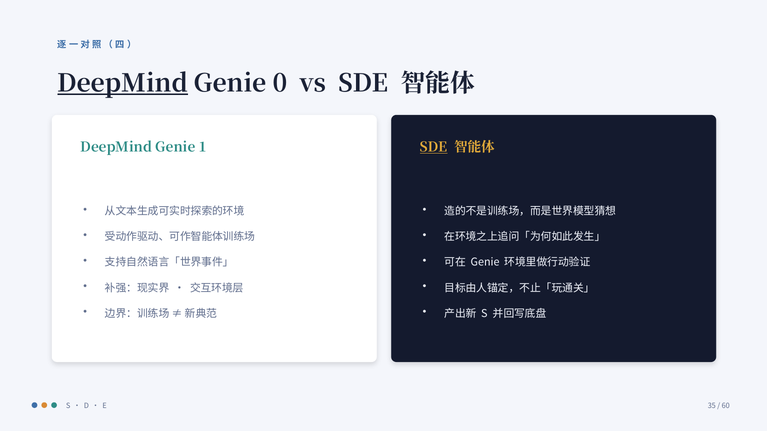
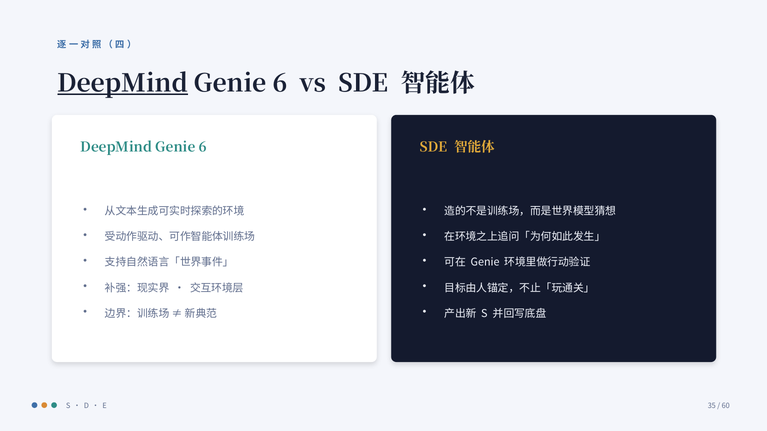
0 at (280, 84): 0 -> 6
1 at (203, 148): 1 -> 6
SDE at (434, 148) underline: present -> none
